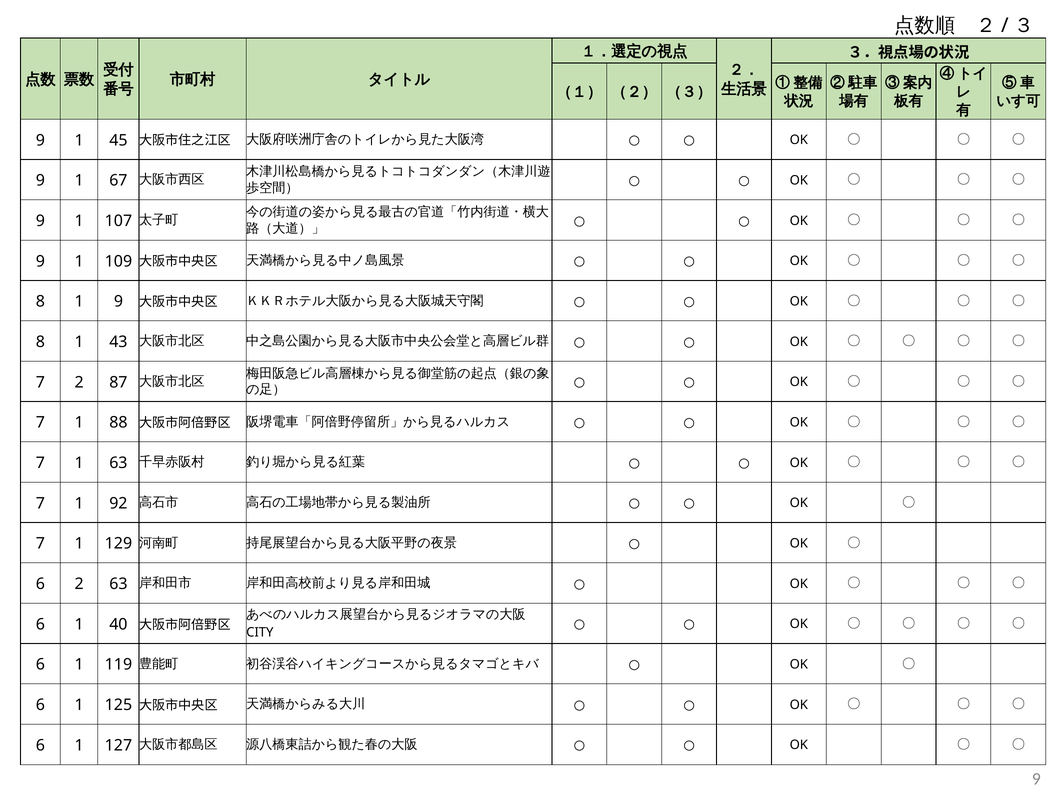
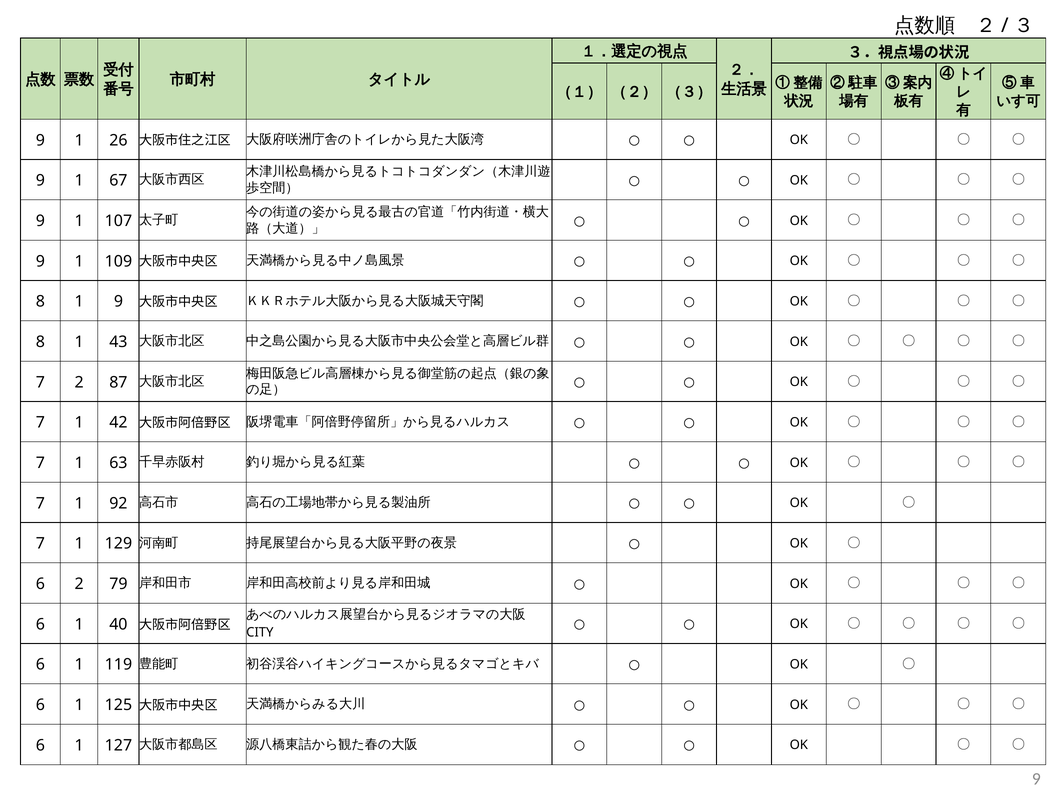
45: 45 -> 26
88: 88 -> 42
2 63: 63 -> 79
